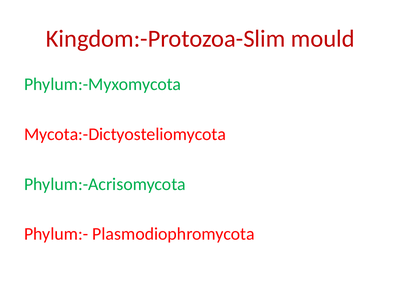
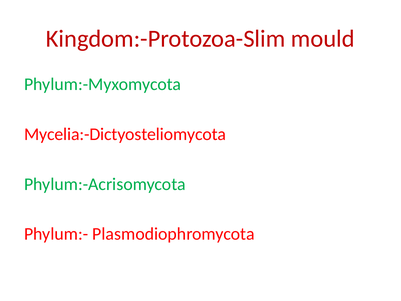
Mycota:-Dictyosteliomycota: Mycota:-Dictyosteliomycota -> Mycelia:-Dictyosteliomycota
